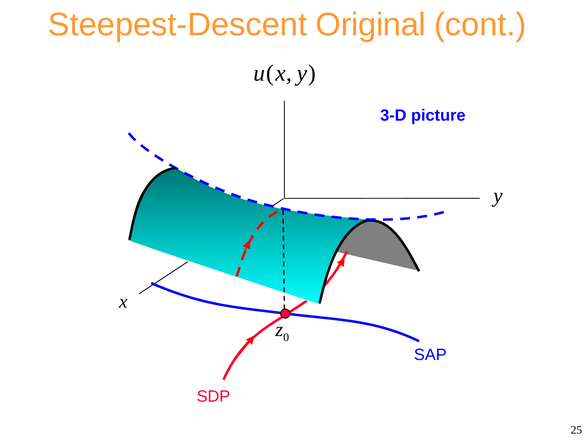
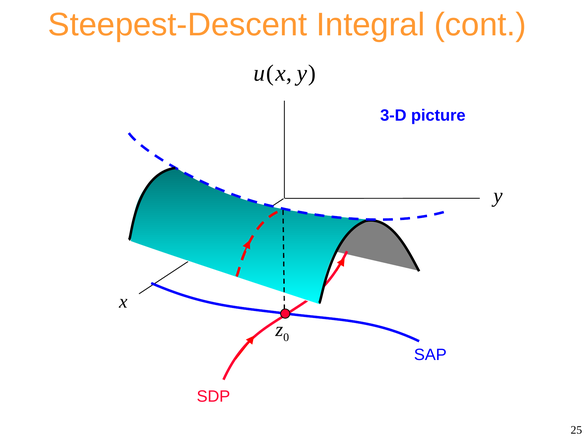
Original: Original -> Integral
